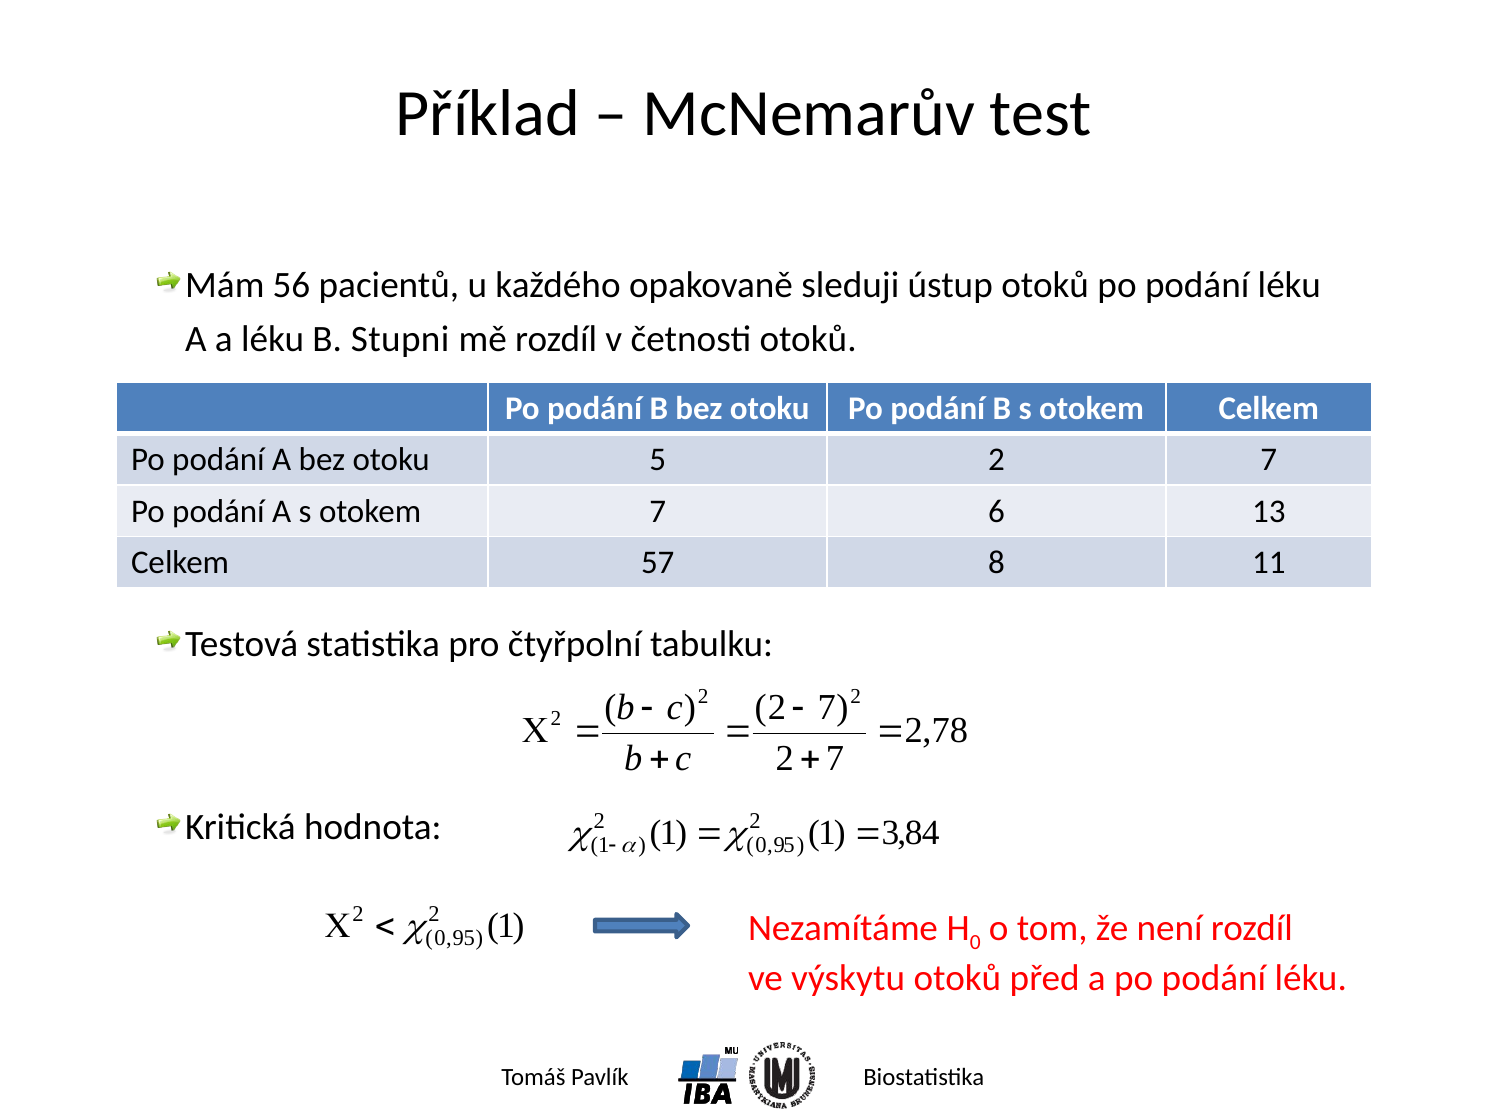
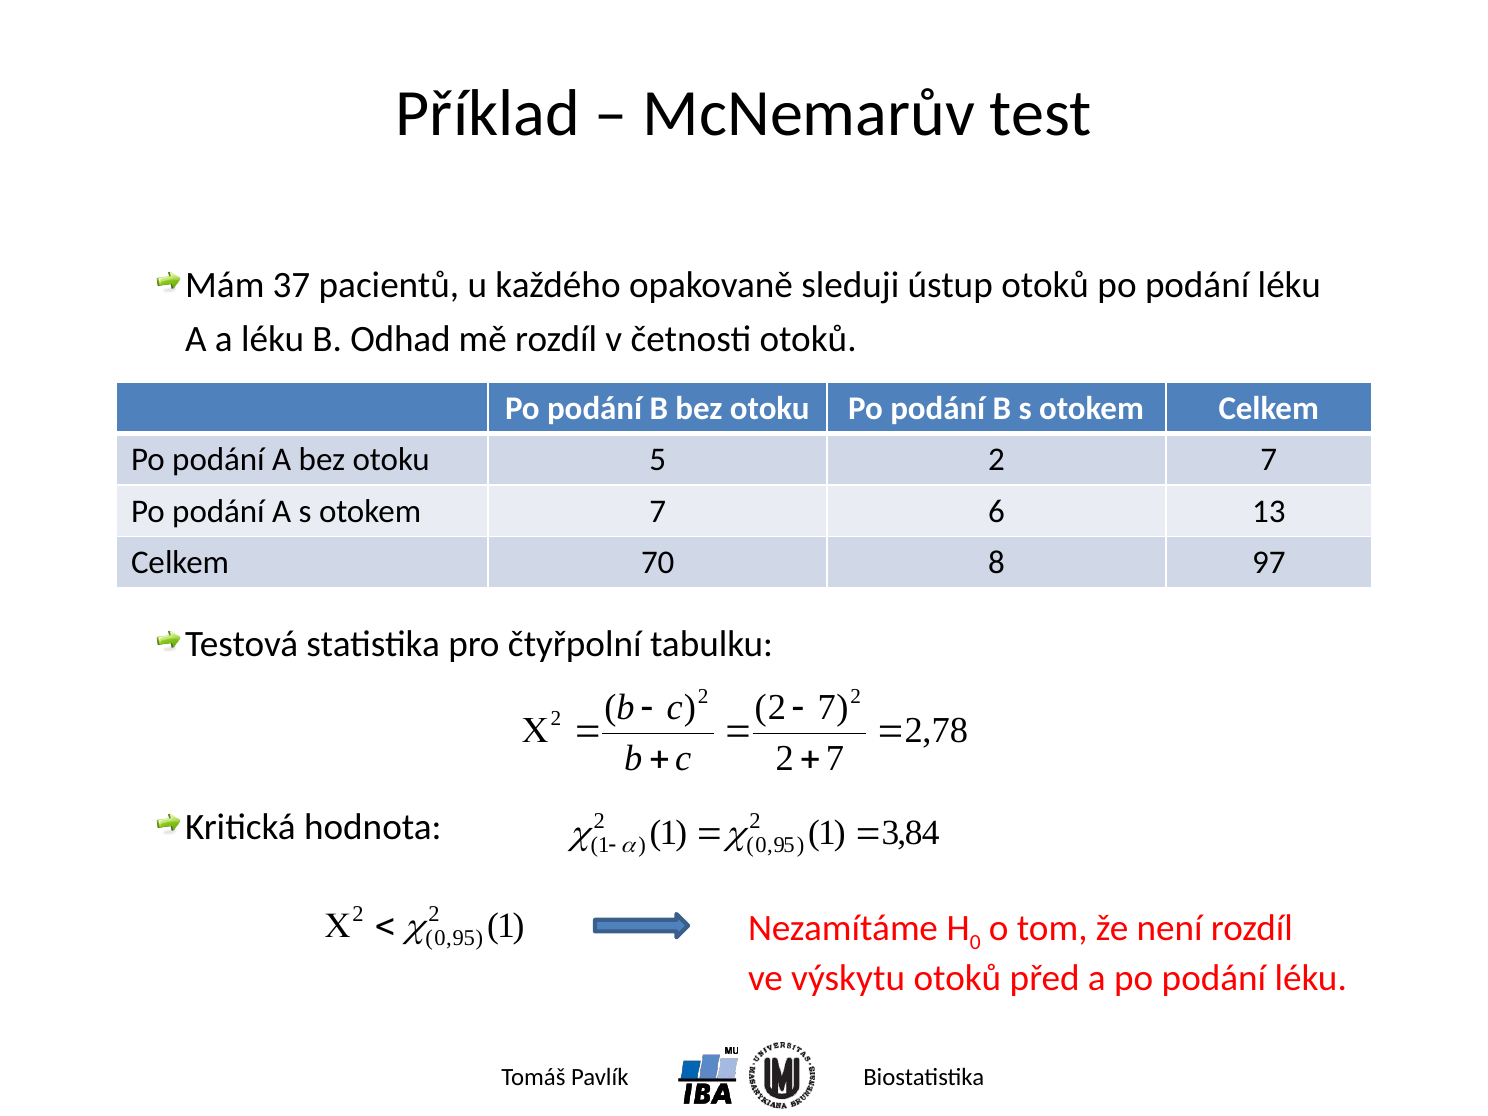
56: 56 -> 37
Stupni: Stupni -> Odhad
57: 57 -> 70
11: 11 -> 97
